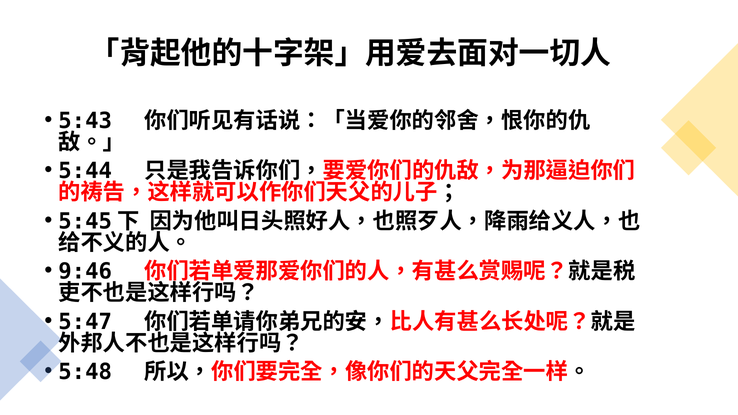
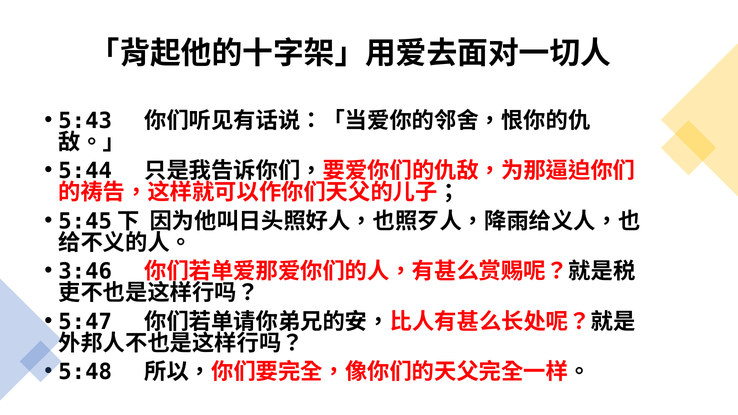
9:46: 9:46 -> 3:46
